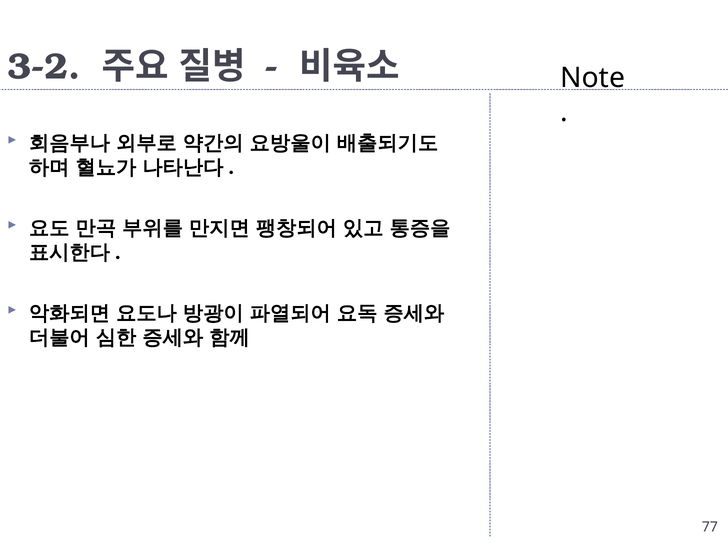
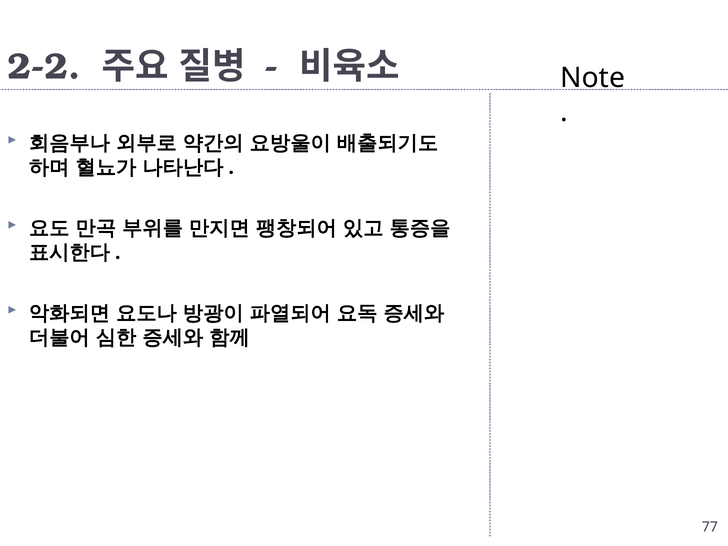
3-2: 3-2 -> 2-2
